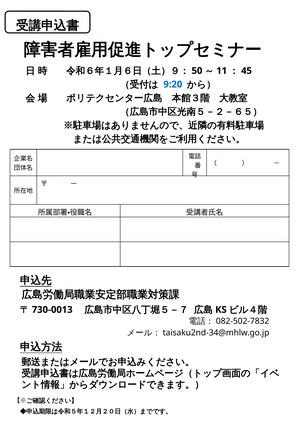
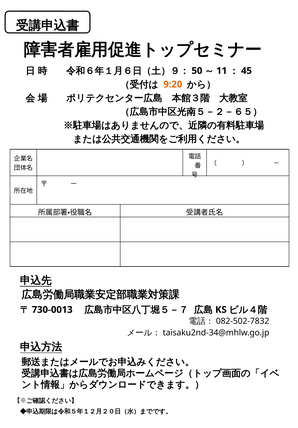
9:20 colour: blue -> orange
